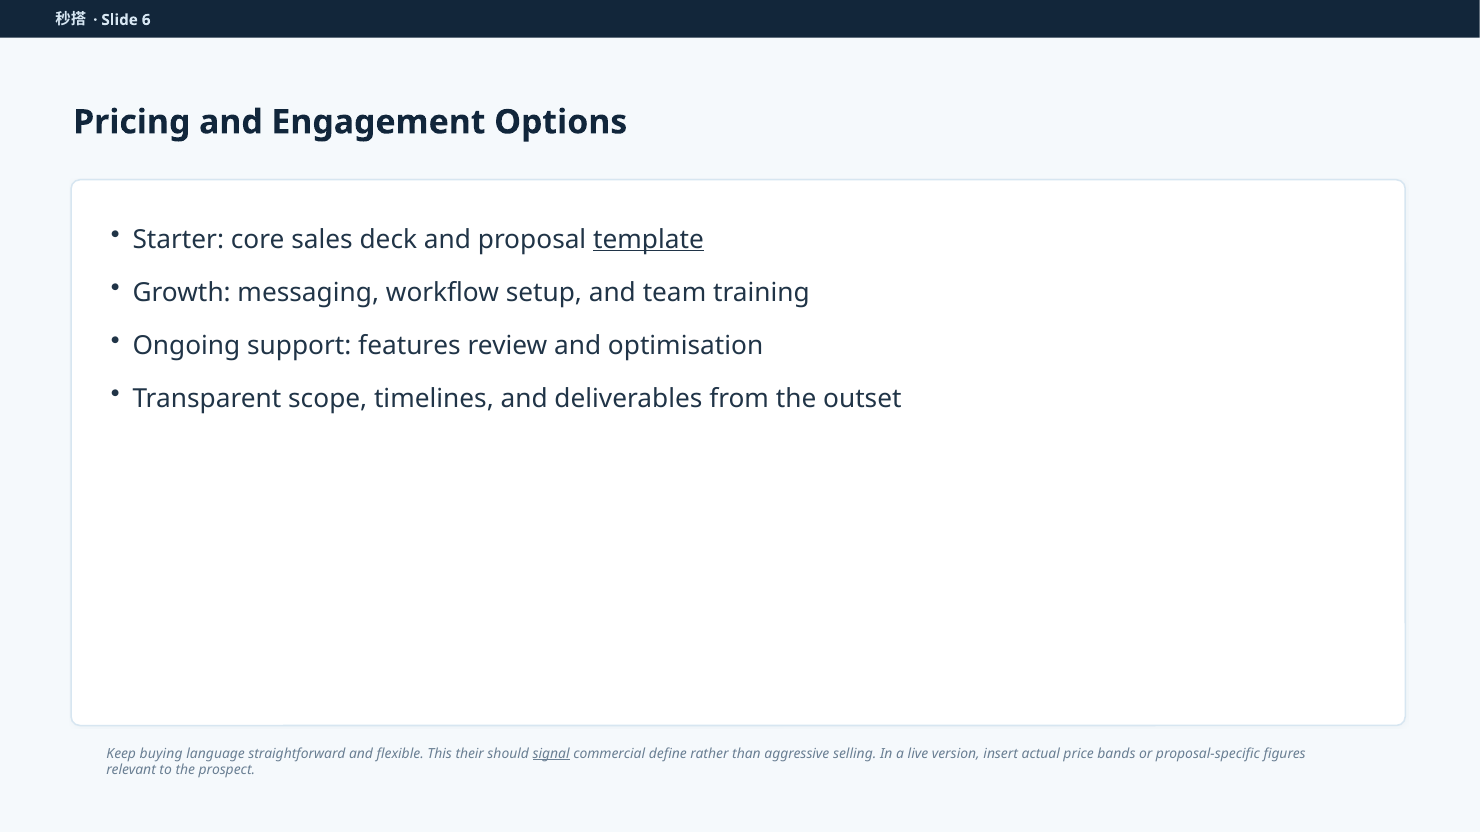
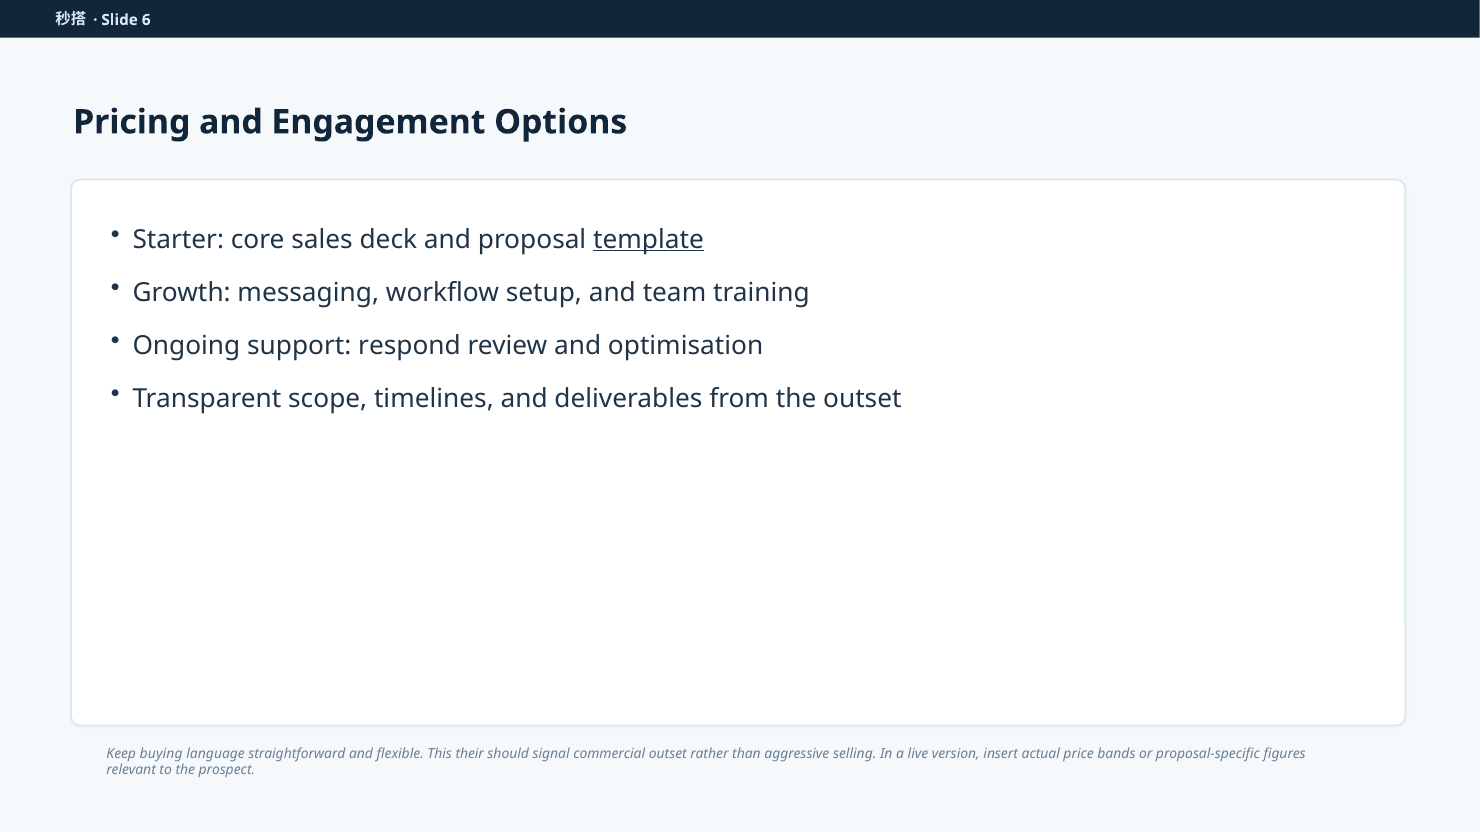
features: features -> respond
signal underline: present -> none
commercial define: define -> outset
